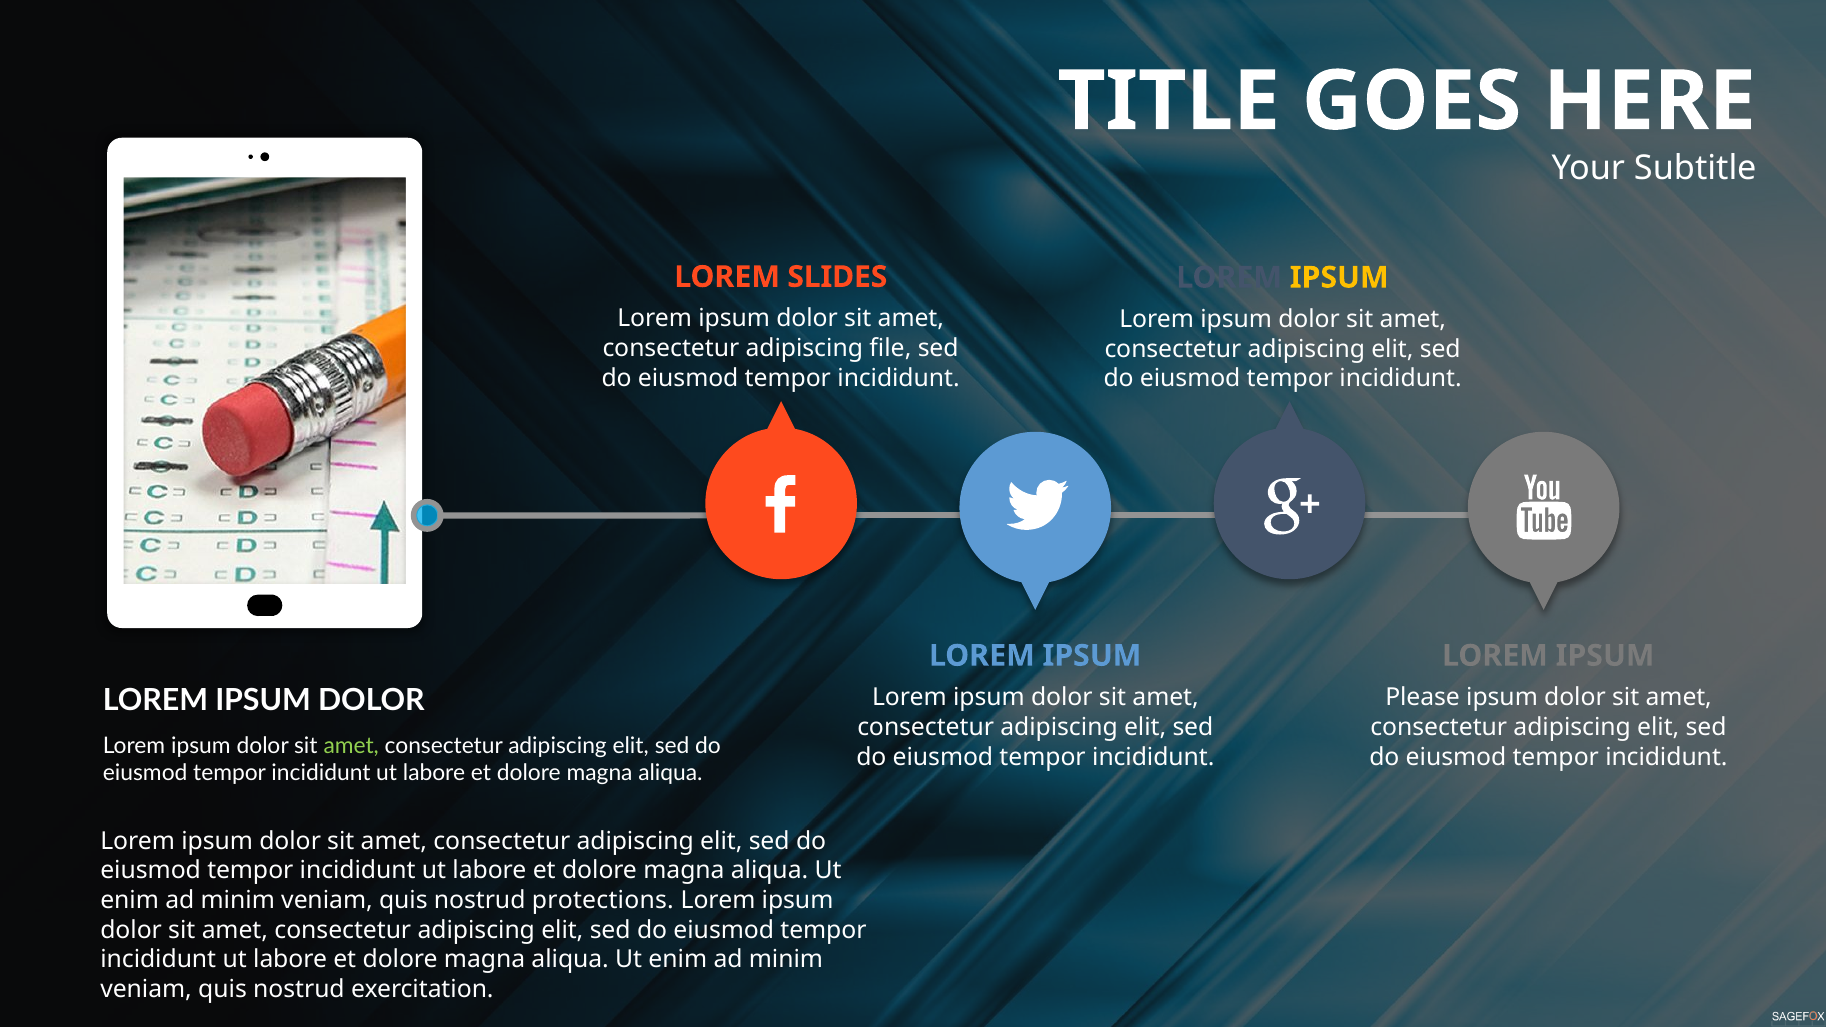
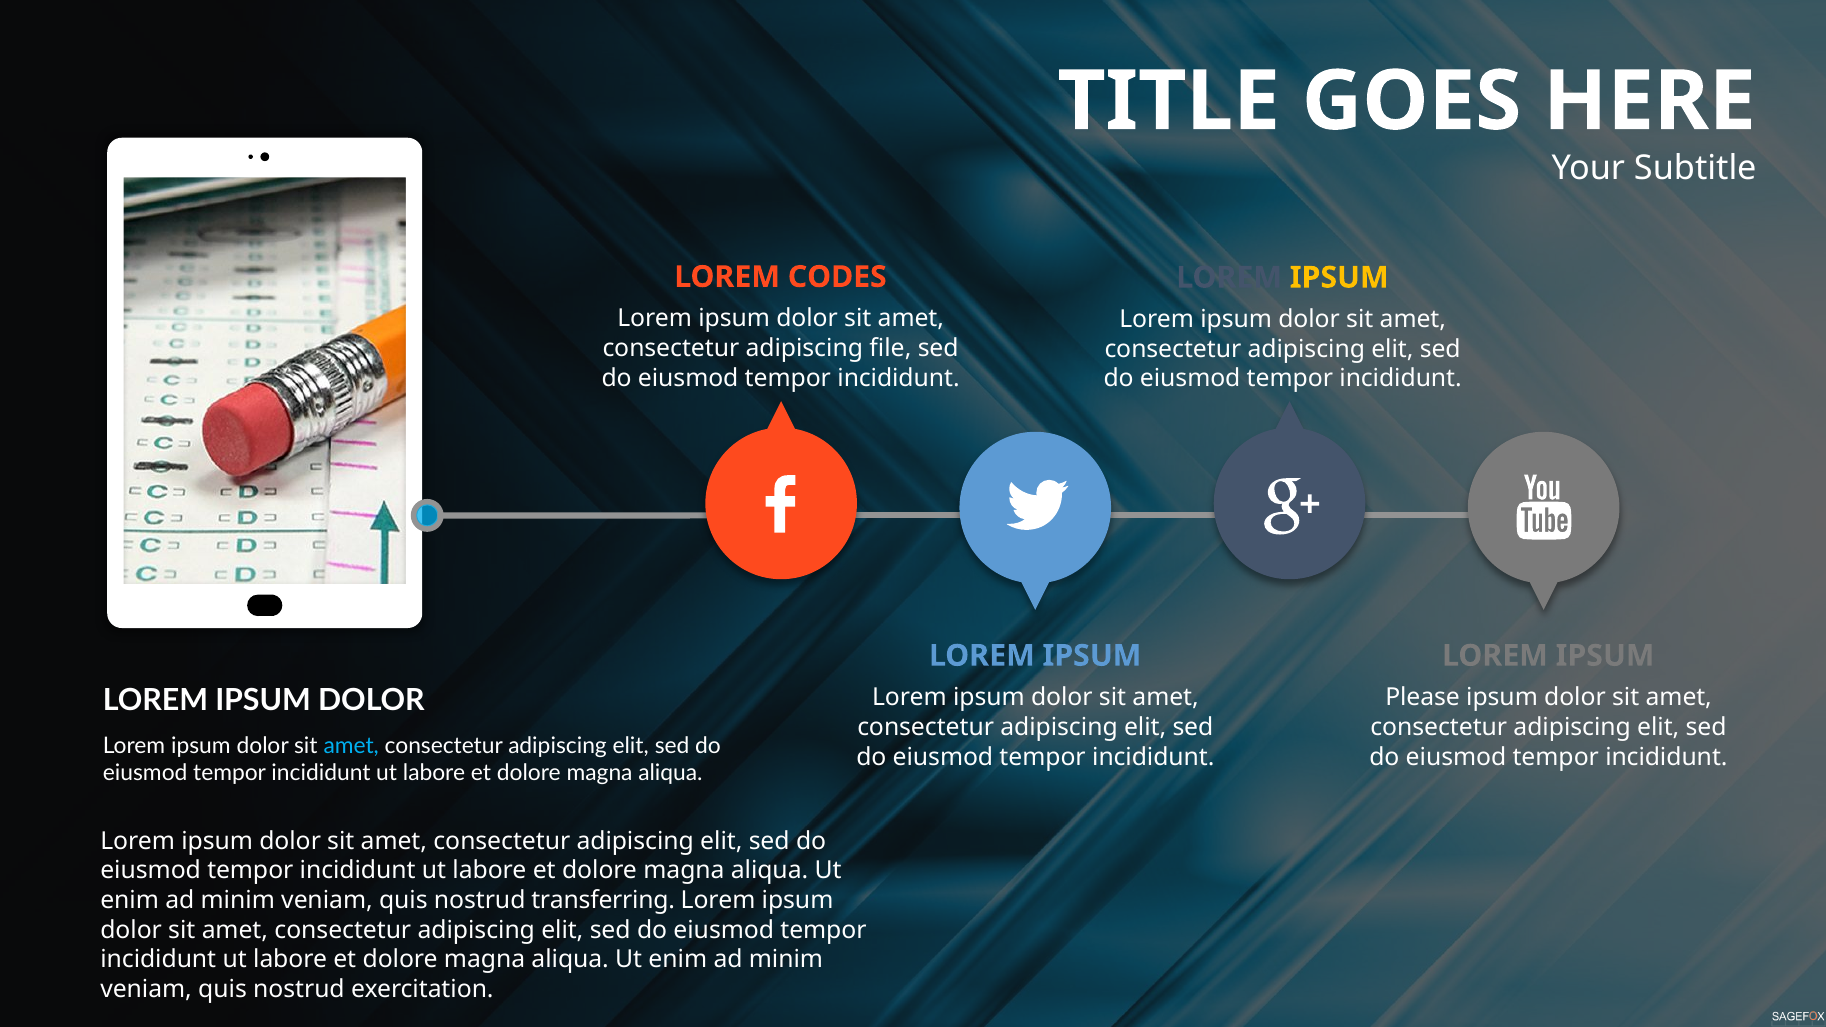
SLIDES: SLIDES -> CODES
amet at (351, 746) colour: light green -> light blue
protections: protections -> transferring
